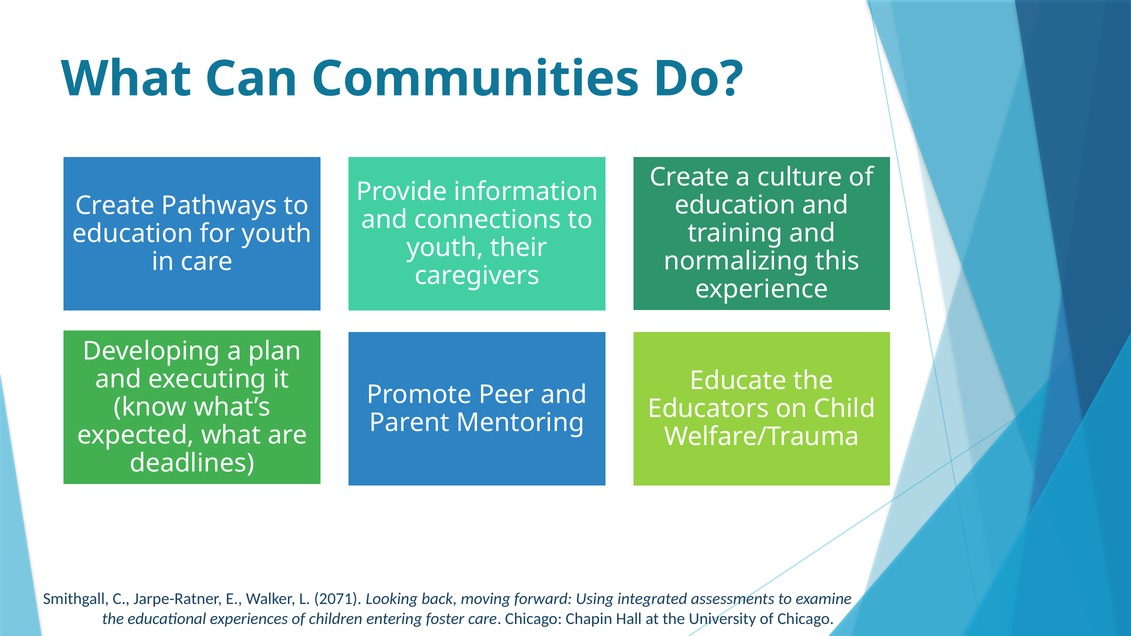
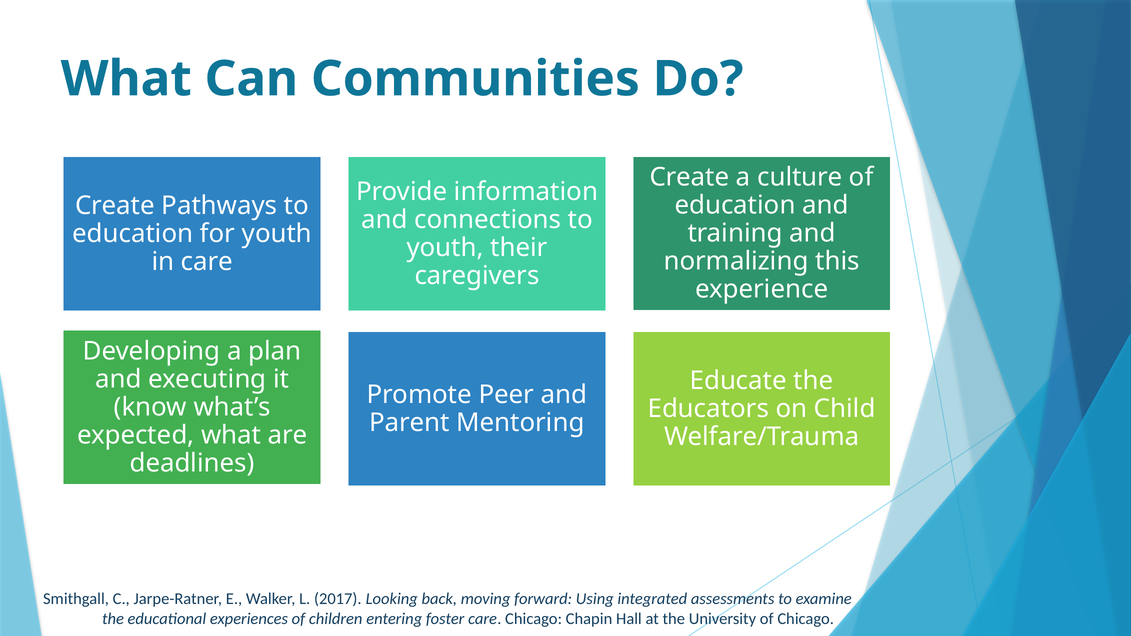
2071: 2071 -> 2017
